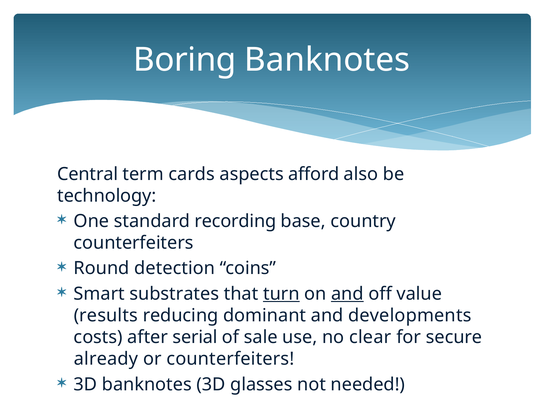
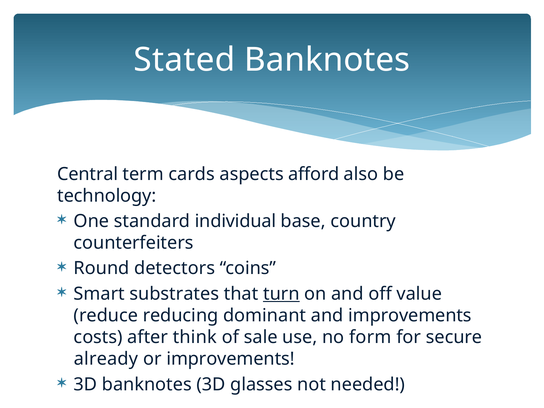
Boring: Boring -> Stated
recording: recording -> individual
detection: detection -> detectors
and at (347, 294) underline: present -> none
results: results -> reduce
and developments: developments -> improvements
serial: serial -> think
clear: clear -> form
or counterfeiters: counterfeiters -> improvements
